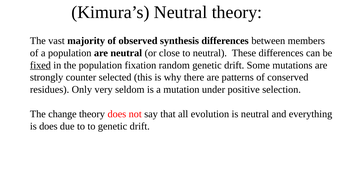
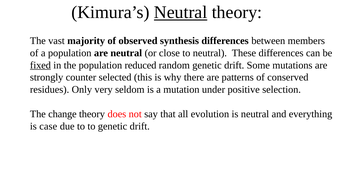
Neutral at (181, 12) underline: none -> present
fixation: fixation -> reduced
is does: does -> case
